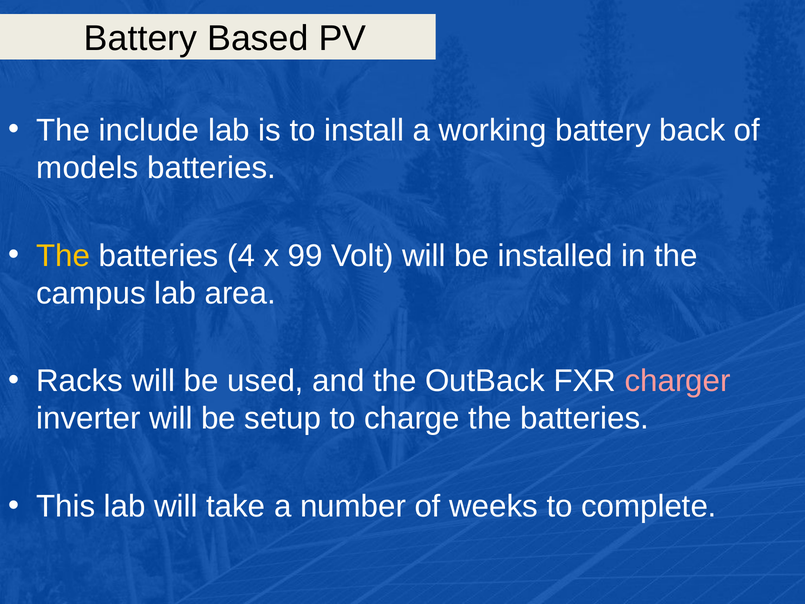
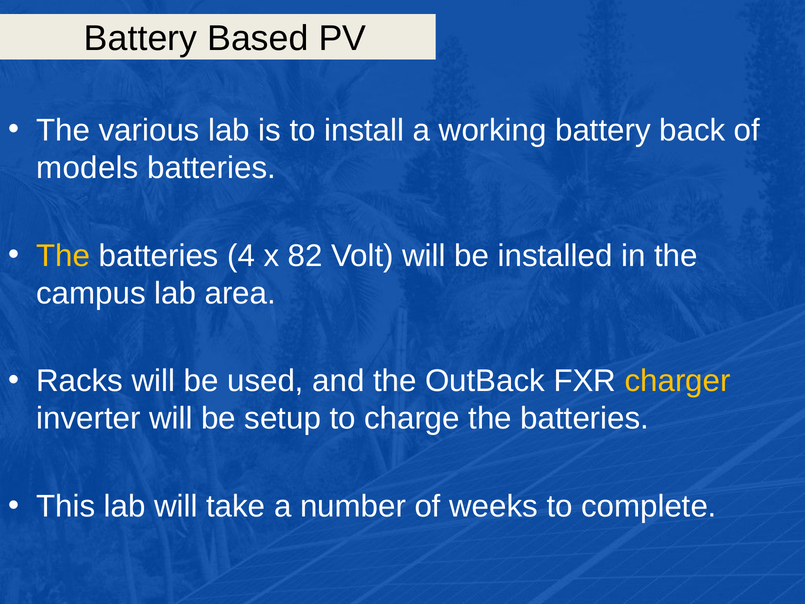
include: include -> various
99: 99 -> 82
charger colour: pink -> yellow
